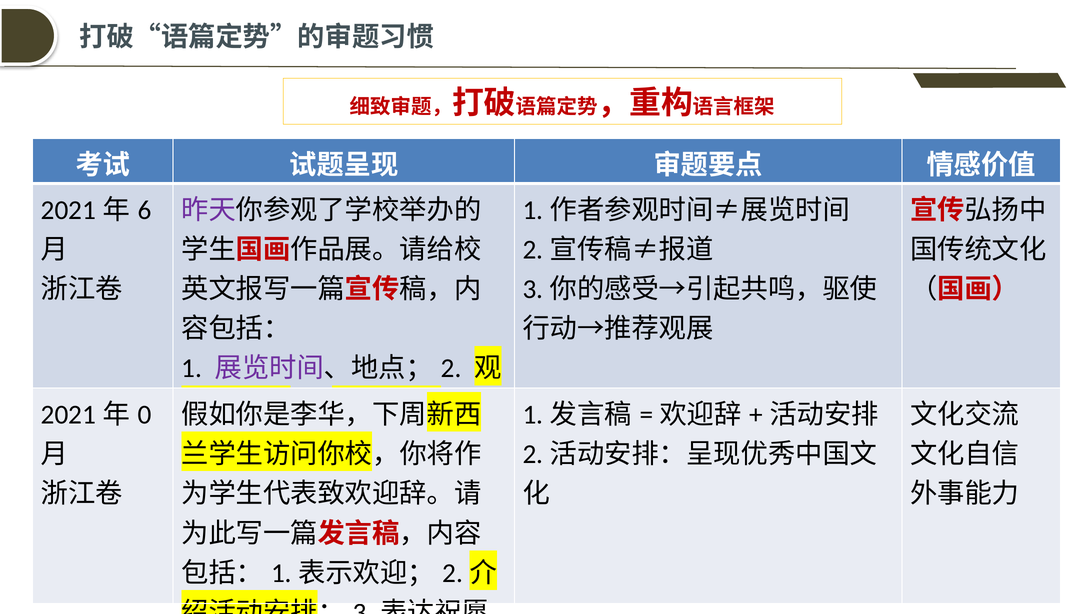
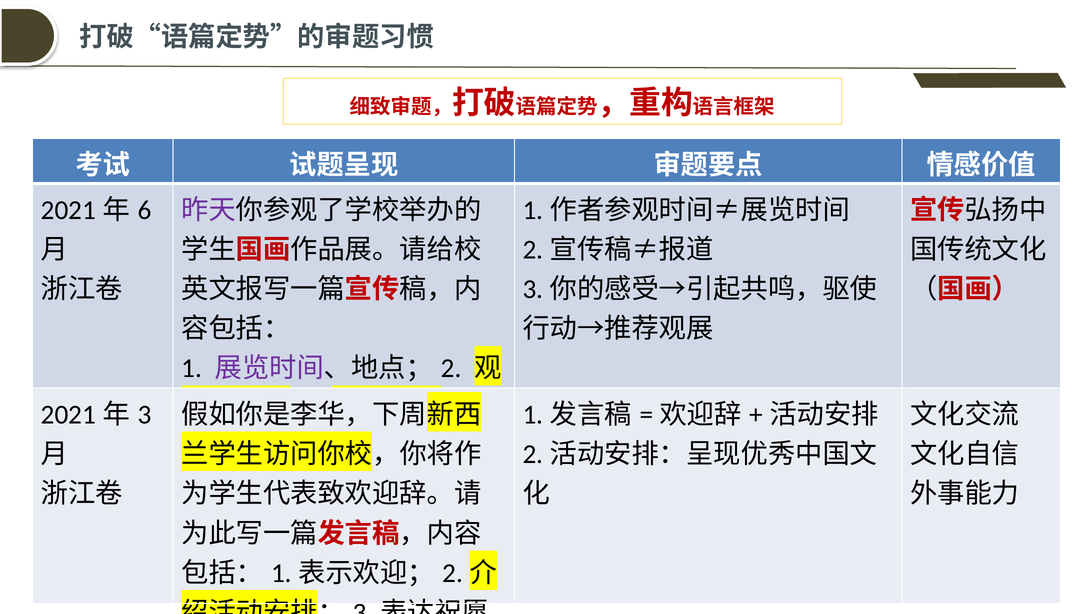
0 at (145, 415): 0 -> 3
